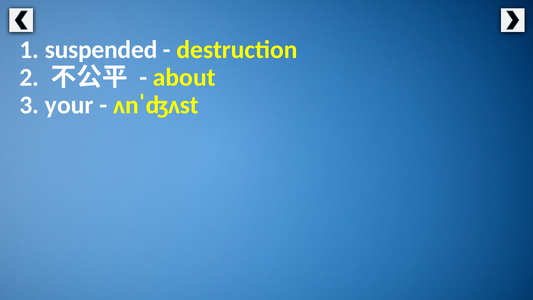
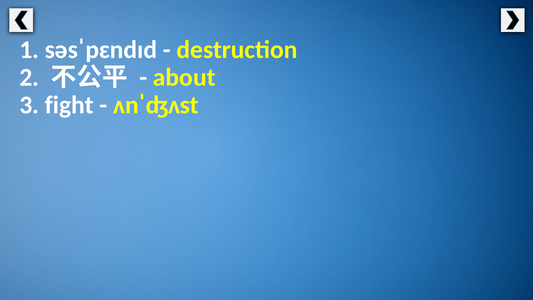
suspended: suspended -> səsˈpɛndɪd
your: your -> fight
